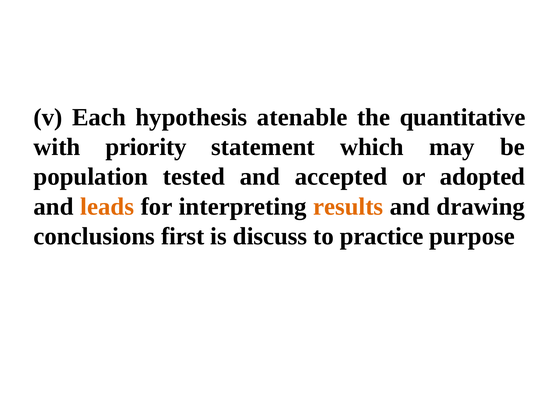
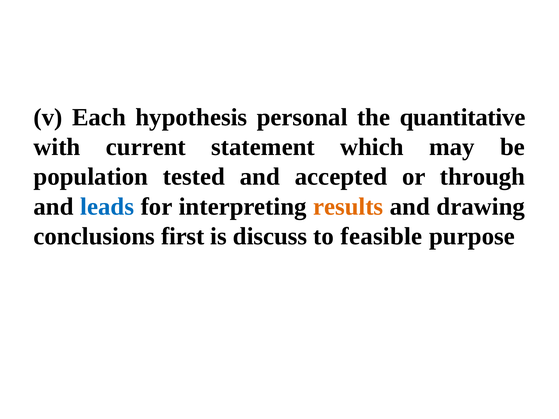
atenable: atenable -> personal
priority: priority -> current
adopted: adopted -> through
leads colour: orange -> blue
practice: practice -> feasible
